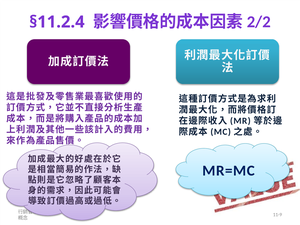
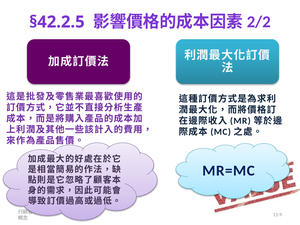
§11.2.4: §11.2.4 -> §42.2.5
